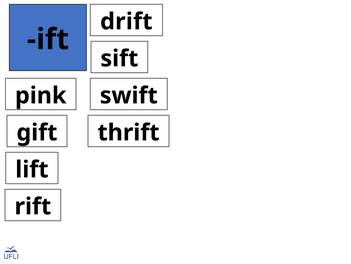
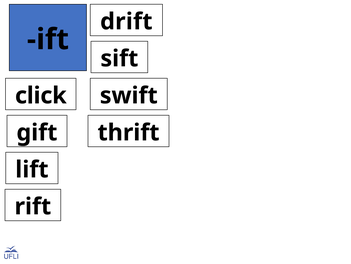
pink: pink -> click
